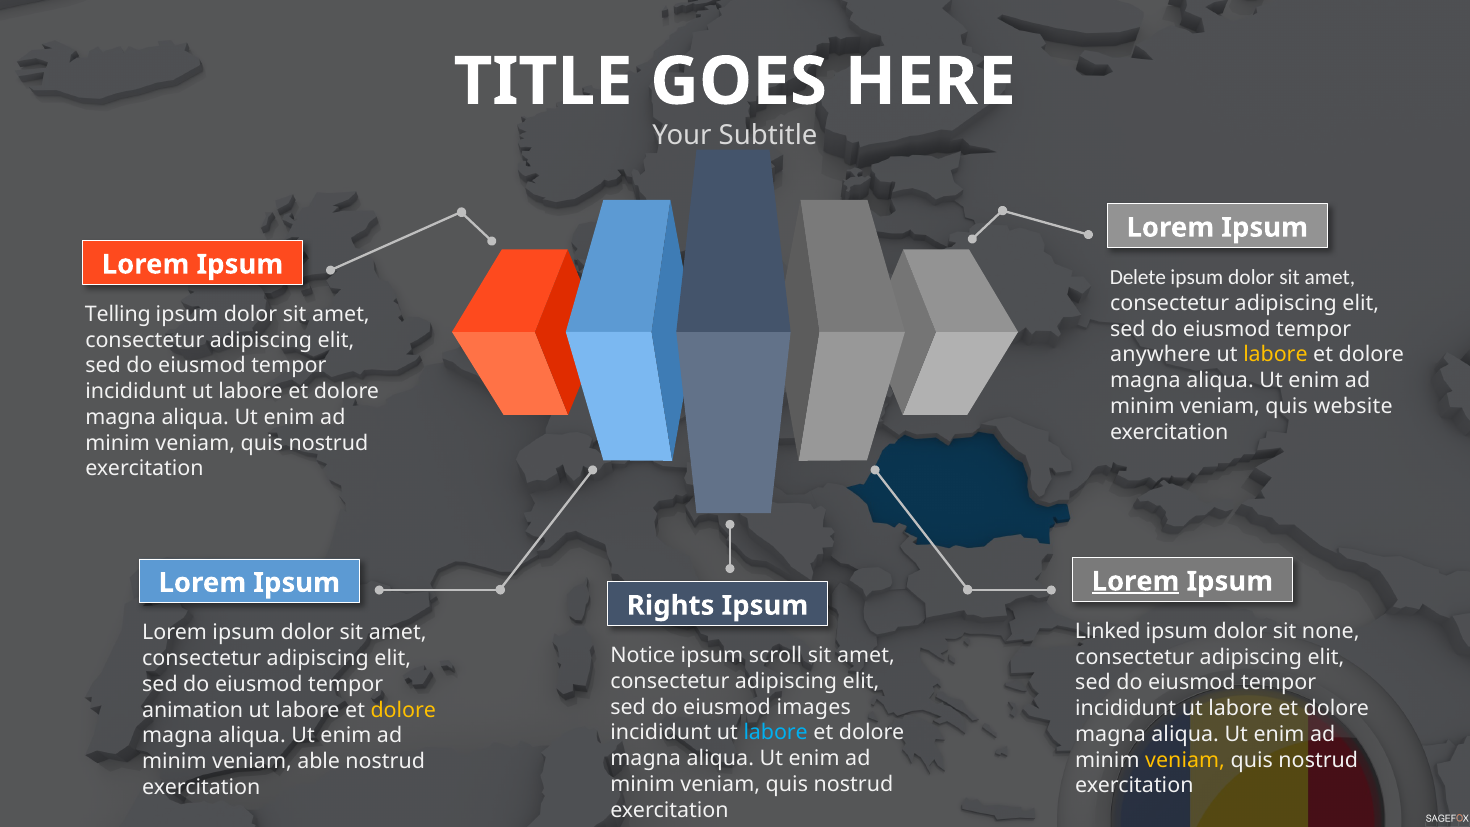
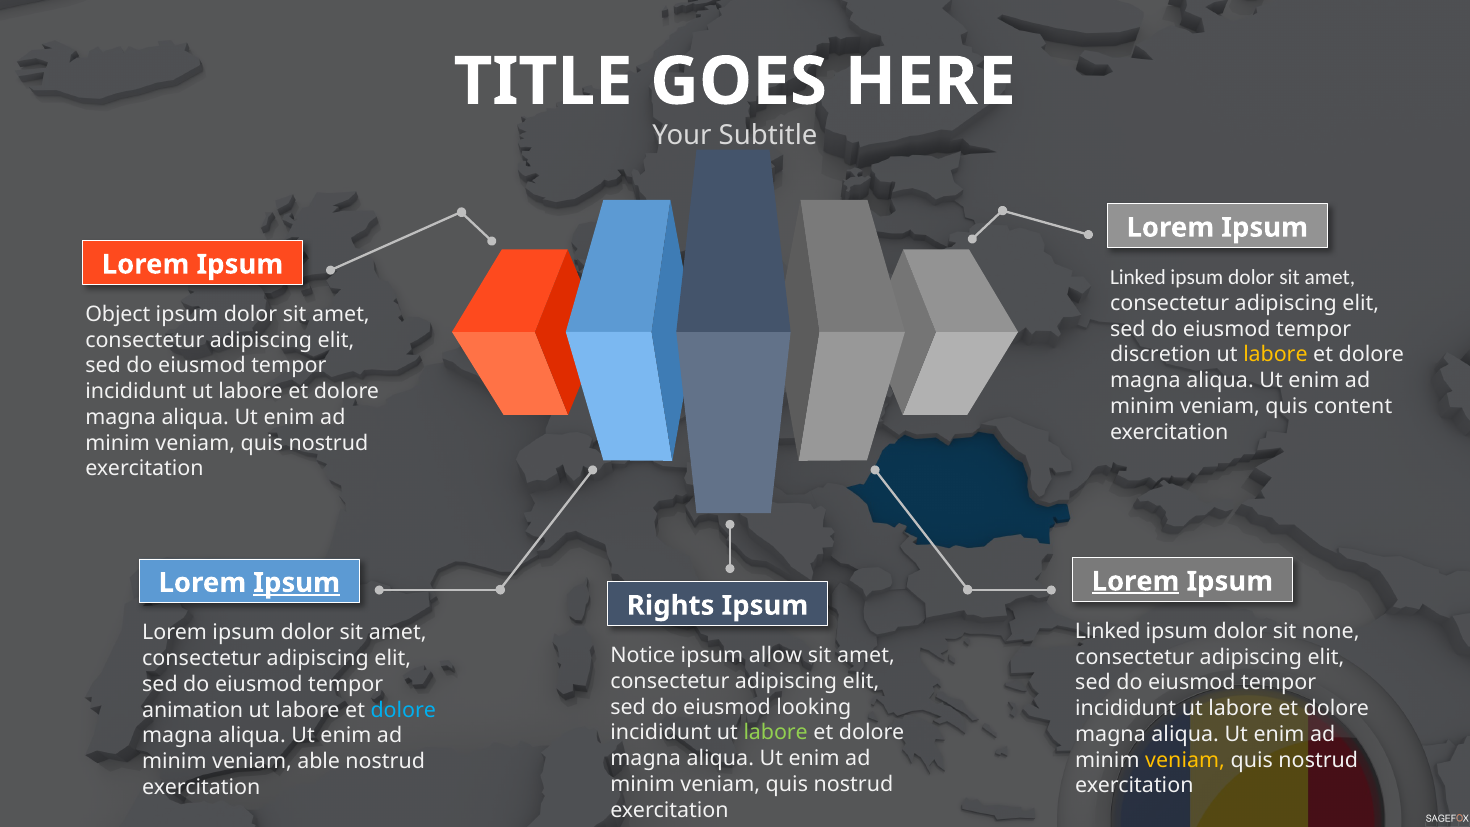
Delete at (1138, 277): Delete -> Linked
Telling: Telling -> Object
anywhere: anywhere -> discretion
website: website -> content
Ipsum at (297, 583) underline: none -> present
scroll: scroll -> allow
images: images -> looking
dolore at (403, 710) colour: yellow -> light blue
labore at (776, 733) colour: light blue -> light green
